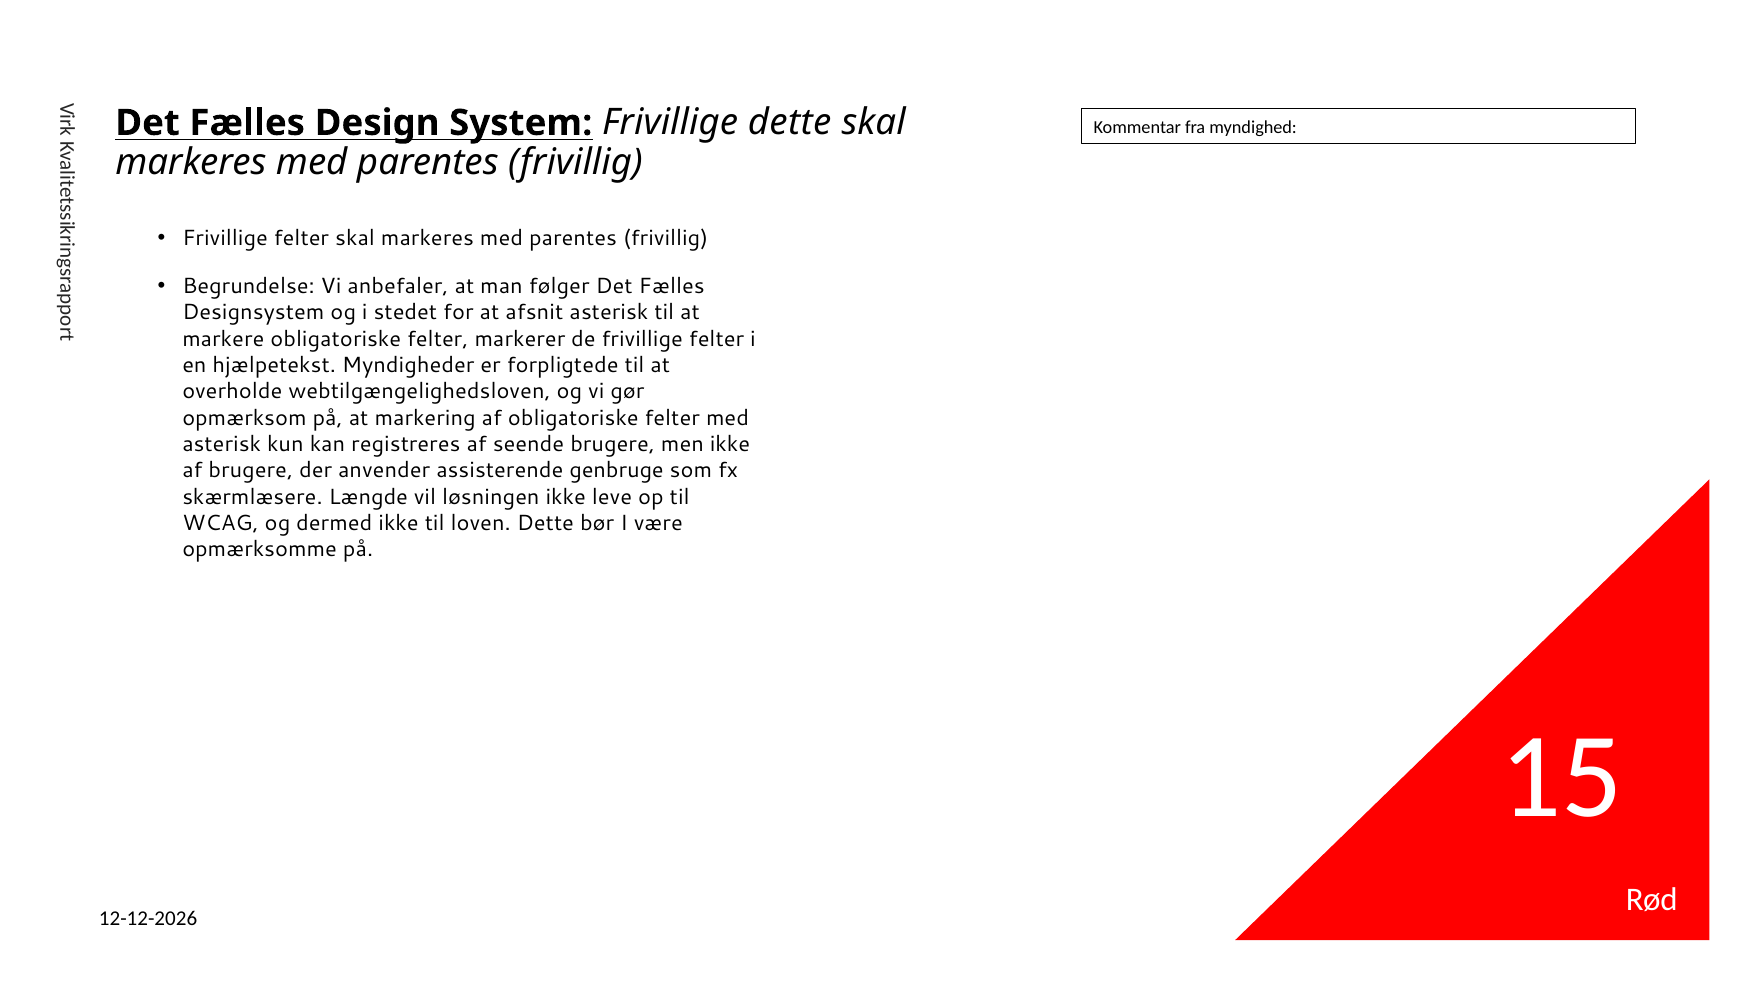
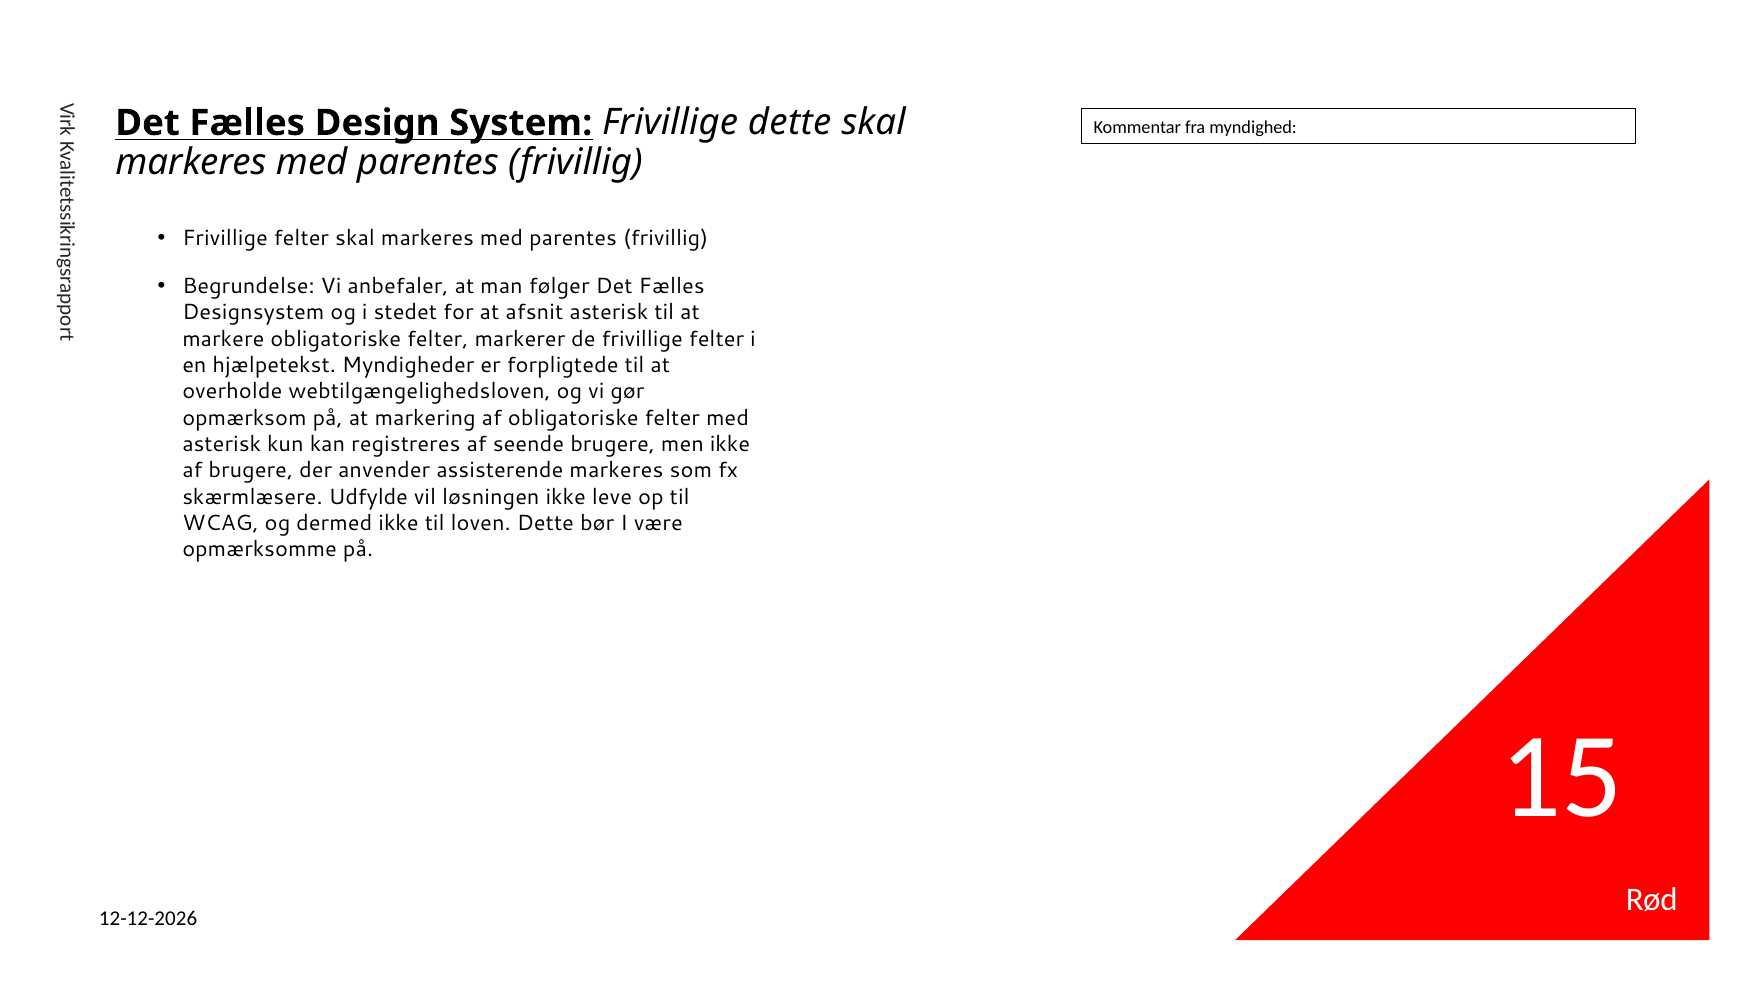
assisterende genbruge: genbruge -> markeres
Længde: Længde -> Udfylde
